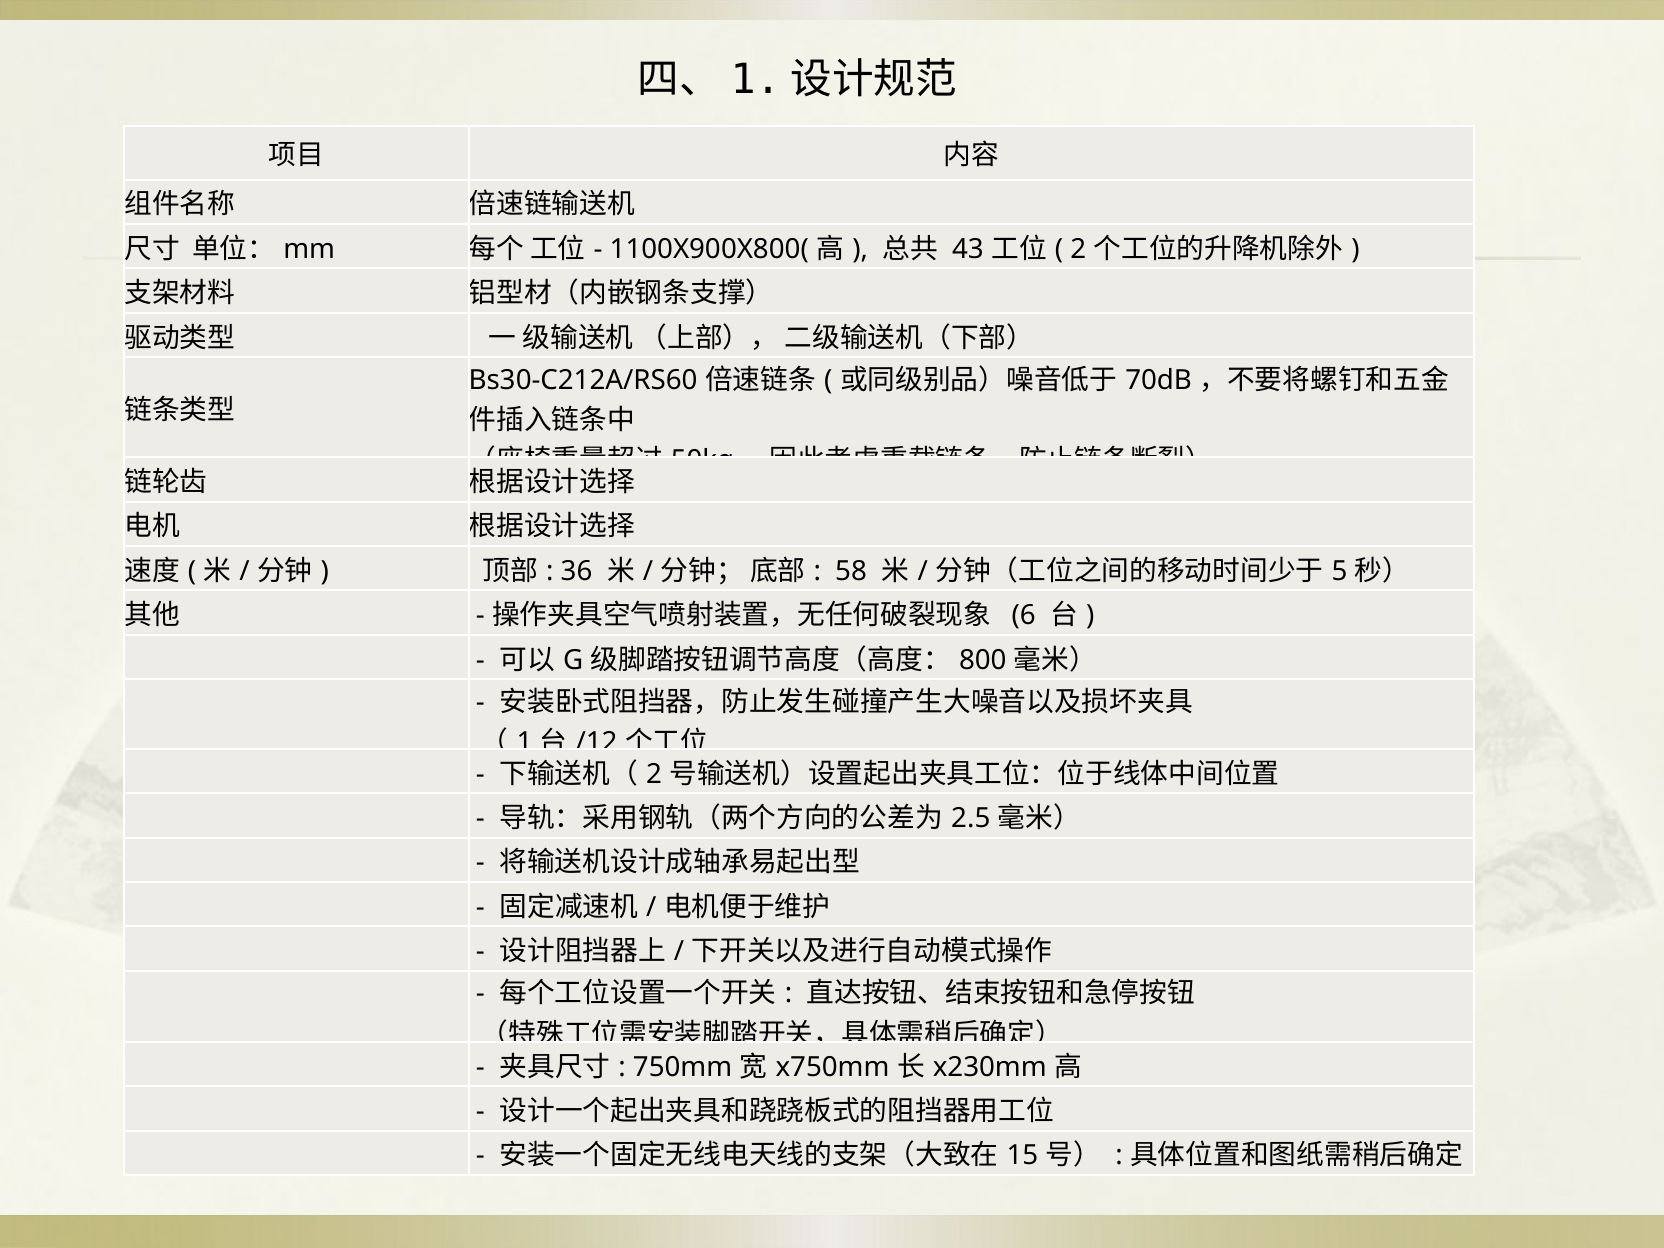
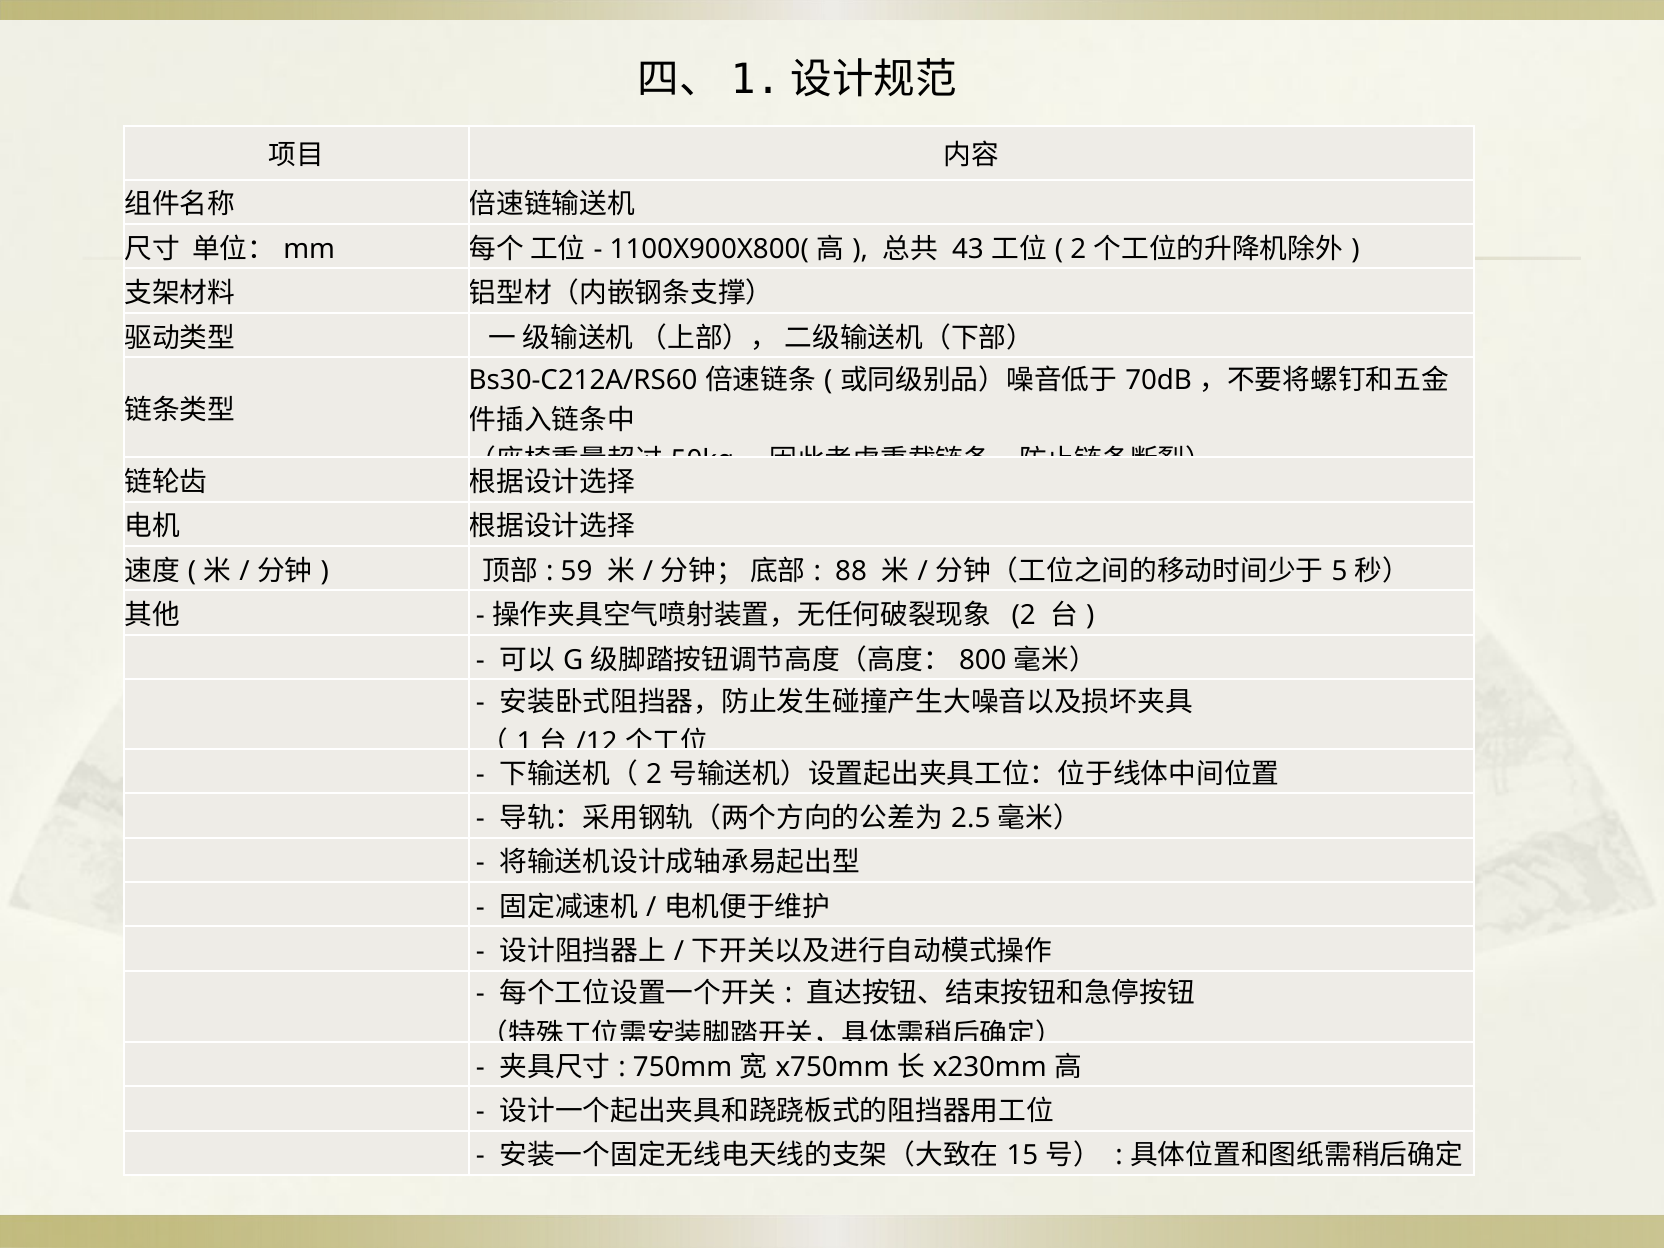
36: 36 -> 59
58: 58 -> 88
6 at (1024, 616): 6 -> 2
